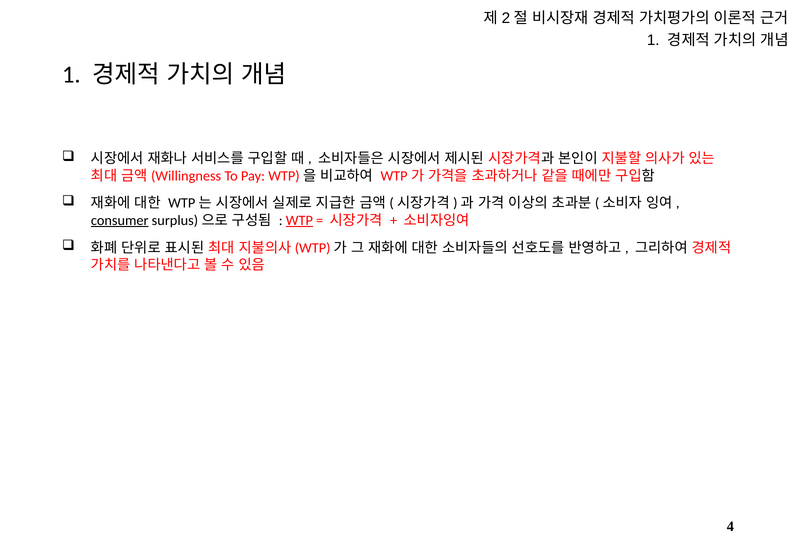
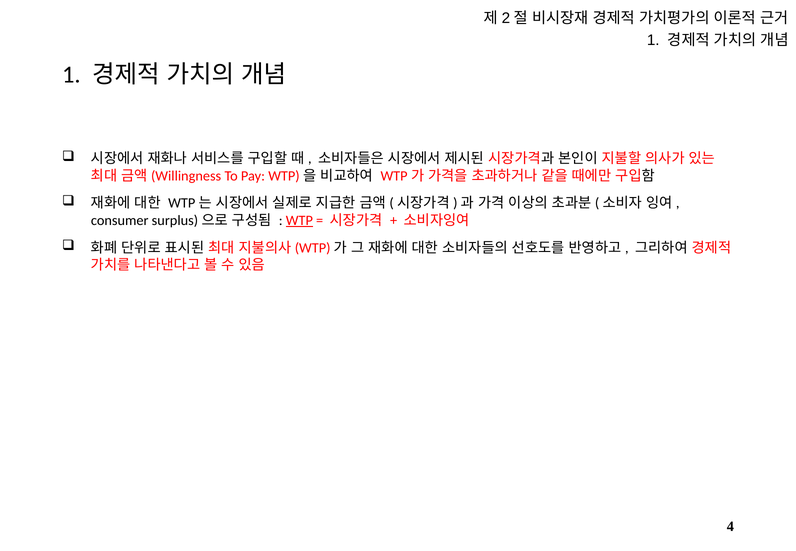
consumer underline: present -> none
